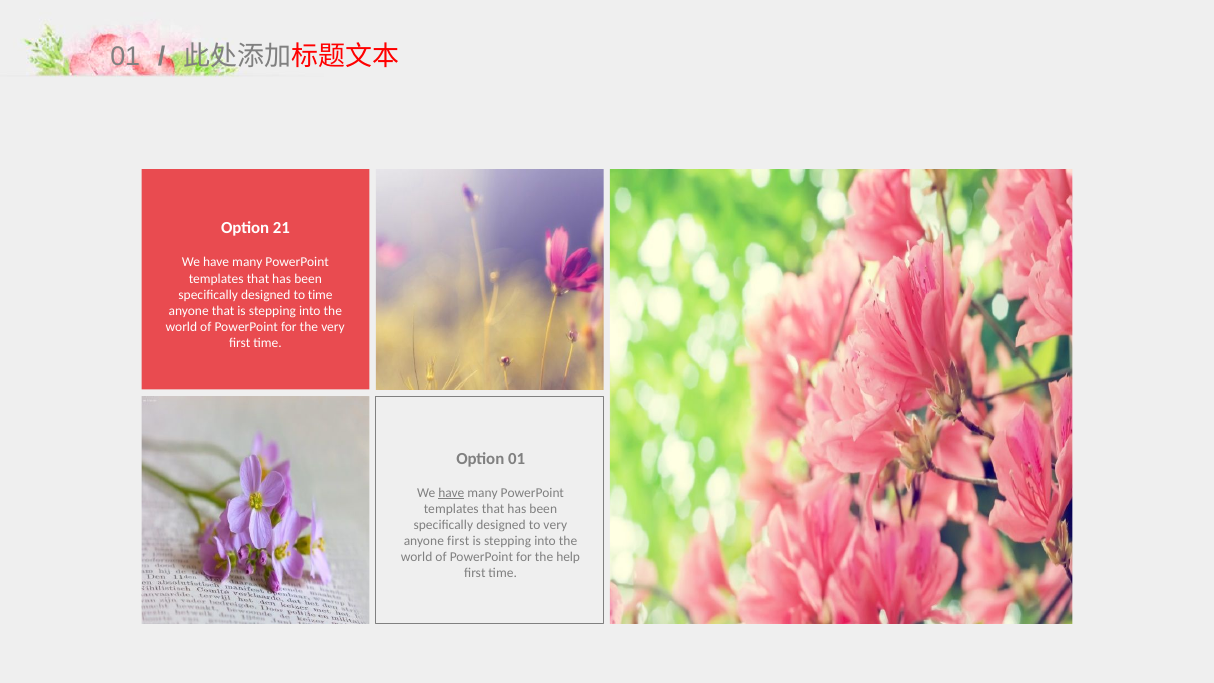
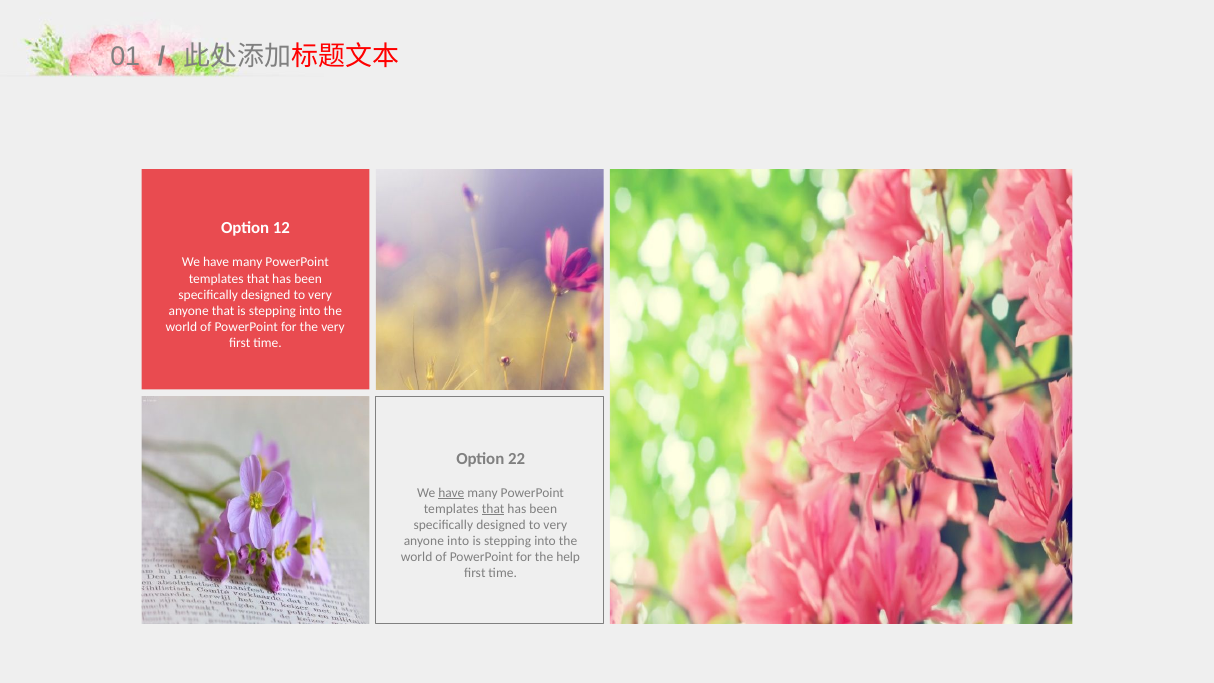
21: 21 -> 12
time at (320, 295): time -> very
Option 01: 01 -> 22
that at (493, 509) underline: none -> present
anyone first: first -> into
